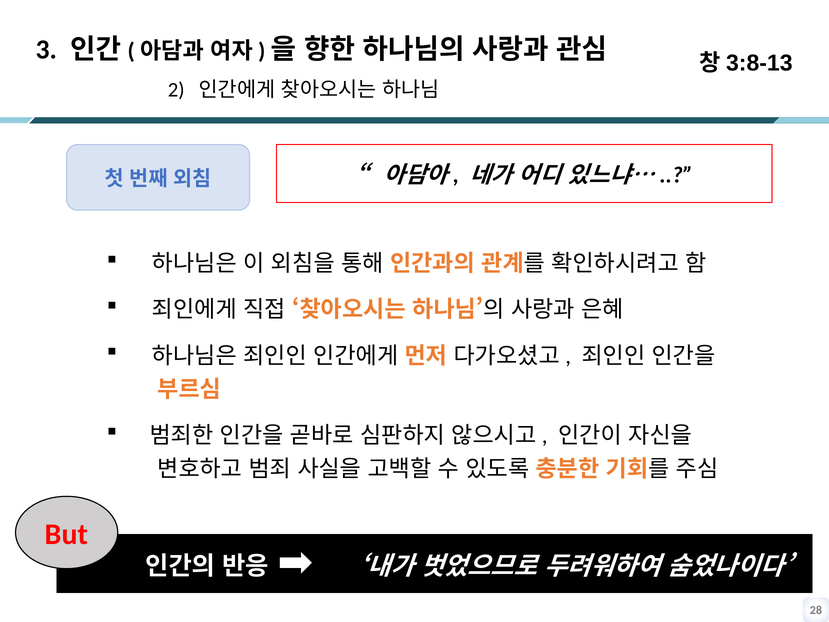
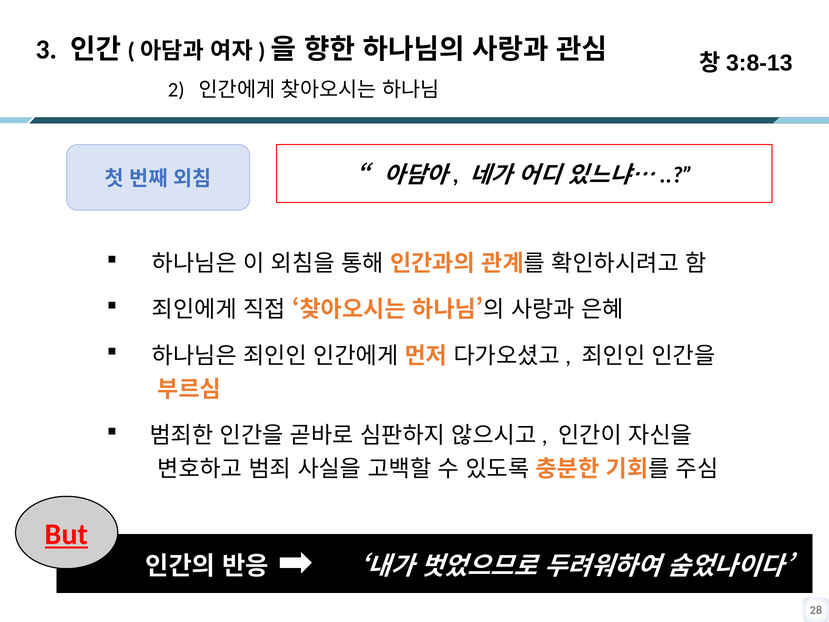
But underline: none -> present
